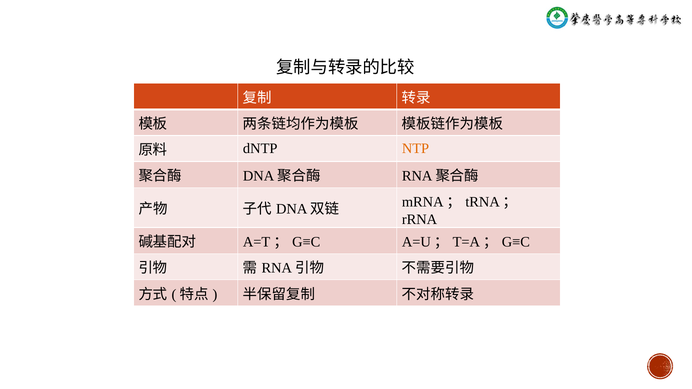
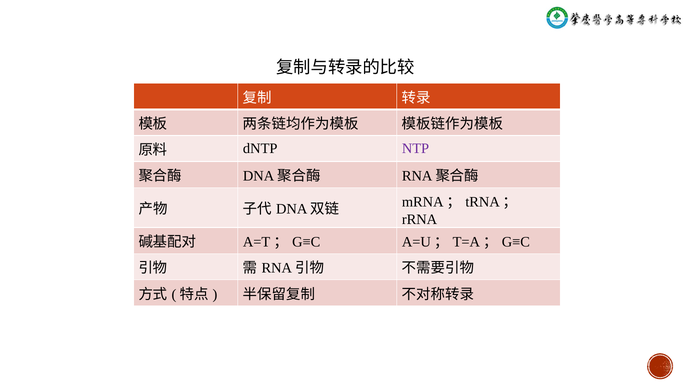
NTP colour: orange -> purple
